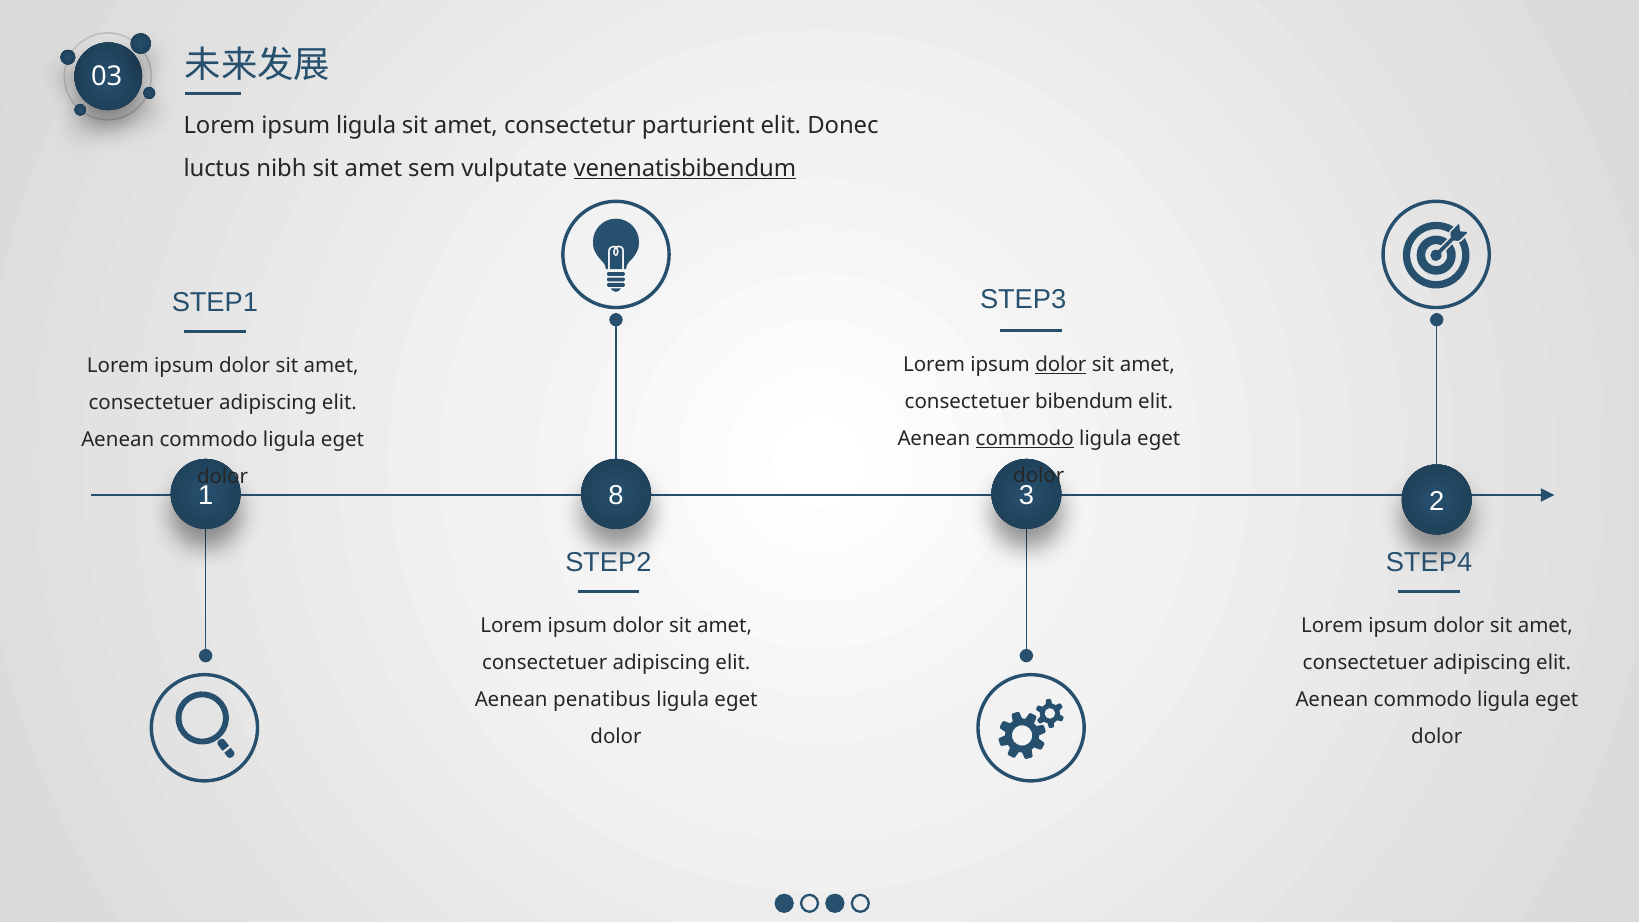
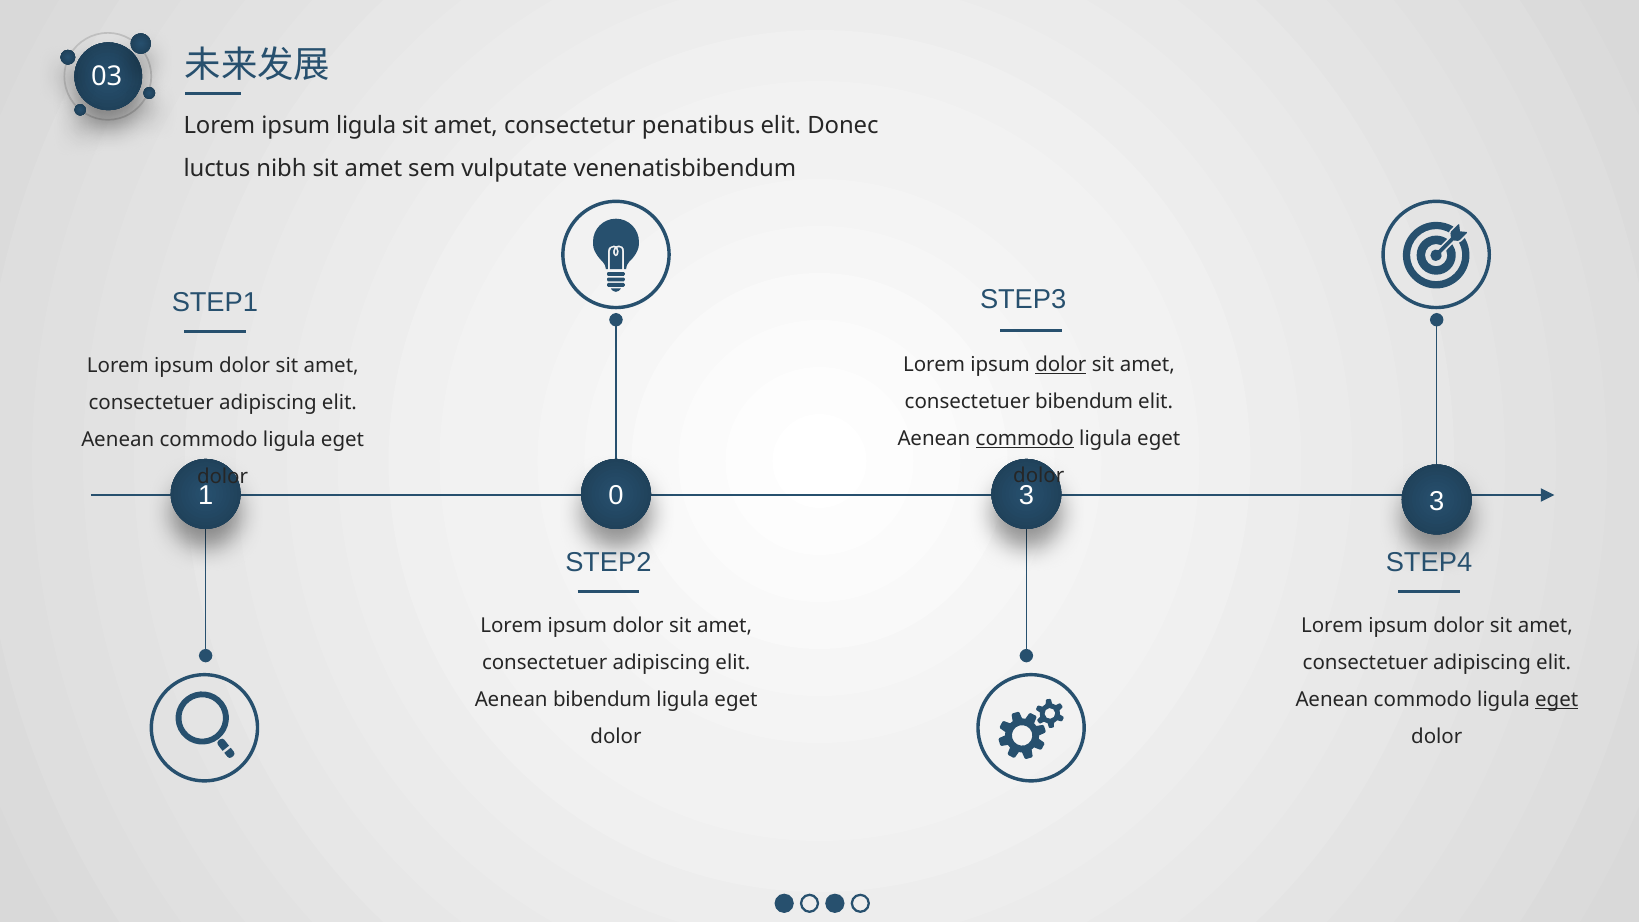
parturient: parturient -> penatibus
venenatisbibendum underline: present -> none
8: 8 -> 0
3 2: 2 -> 3
Aenean penatibus: penatibus -> bibendum
eget at (1557, 699) underline: none -> present
